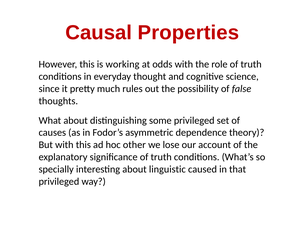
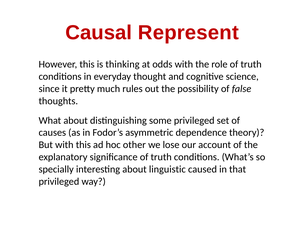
Properties: Properties -> Represent
working: working -> thinking
